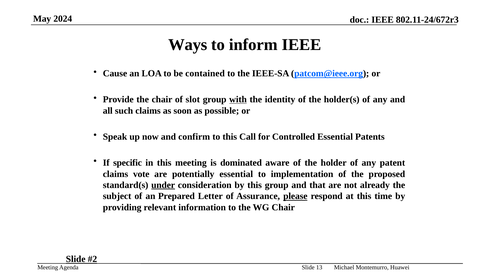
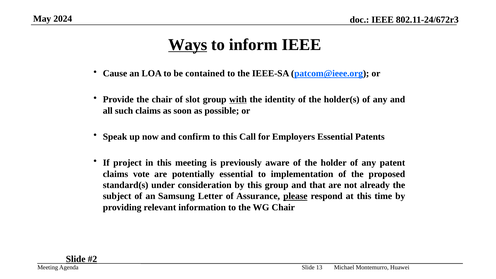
Ways underline: none -> present
Controlled: Controlled -> Employers
specific: specific -> project
dominated: dominated -> previously
under underline: present -> none
Prepared: Prepared -> Samsung
